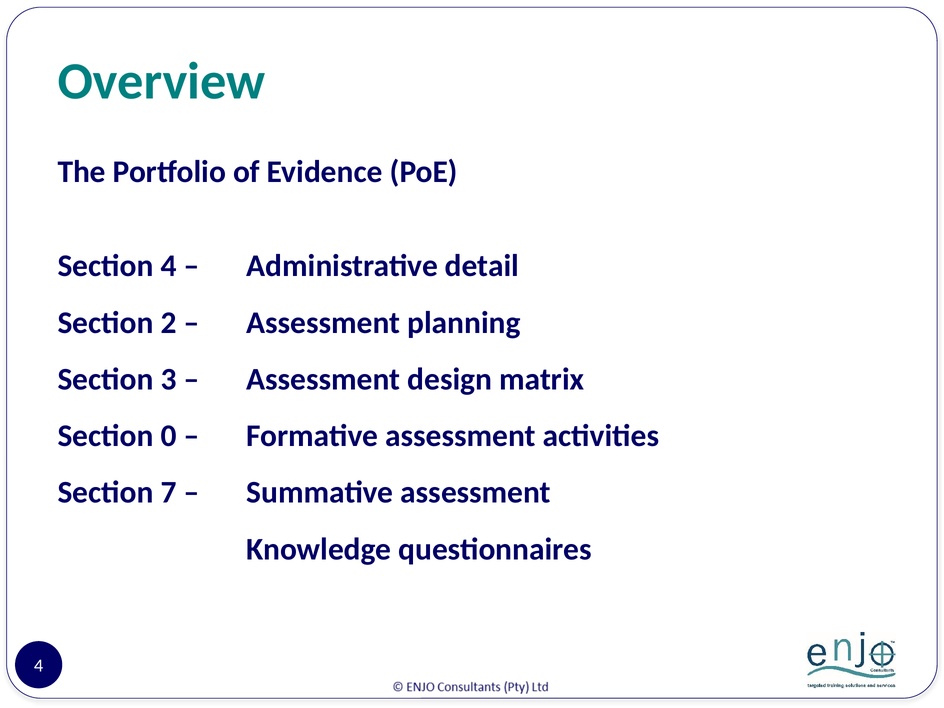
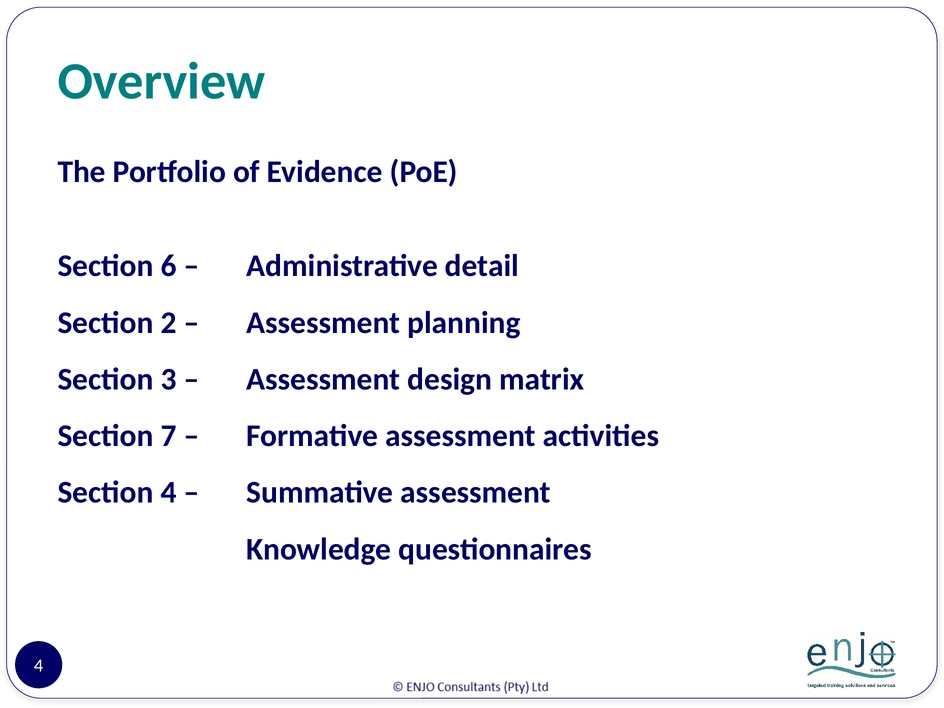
Section 4: 4 -> 6
0: 0 -> 7
Section 7: 7 -> 4
